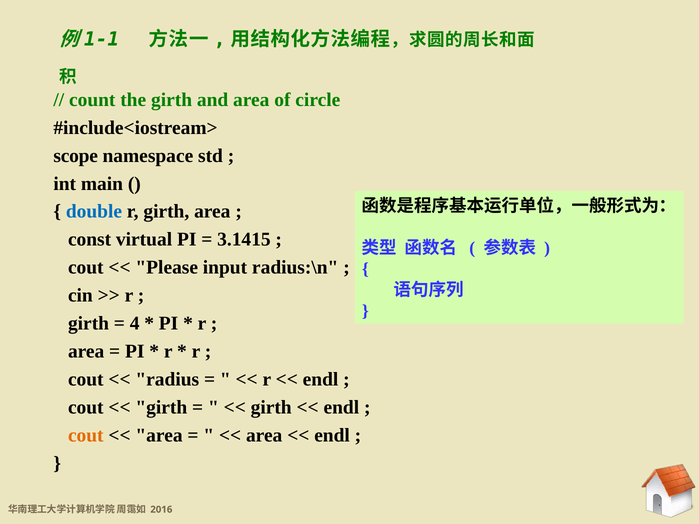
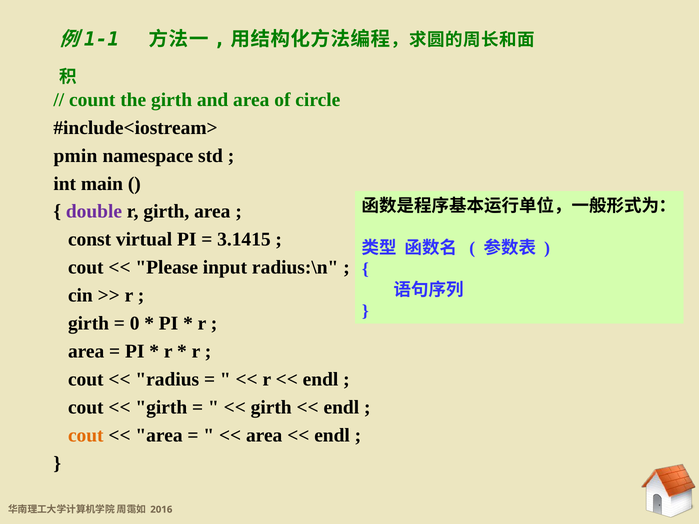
scope: scope -> pmin
double colour: blue -> purple
4: 4 -> 0
